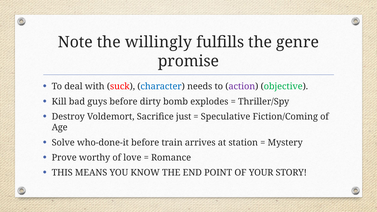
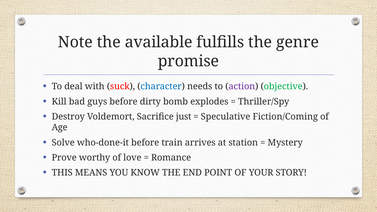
willingly: willingly -> available
